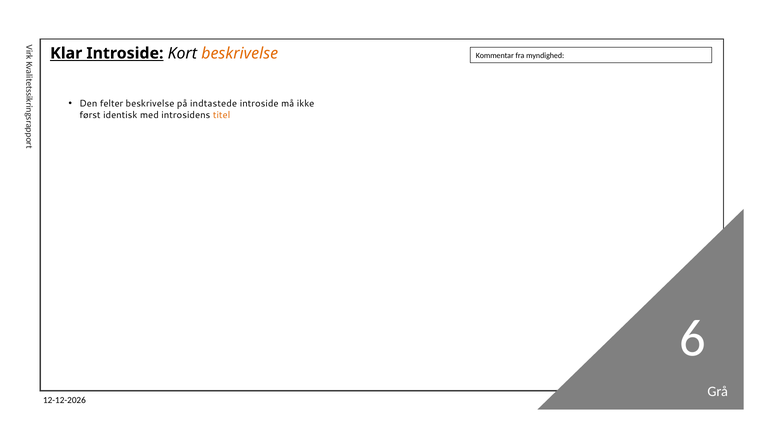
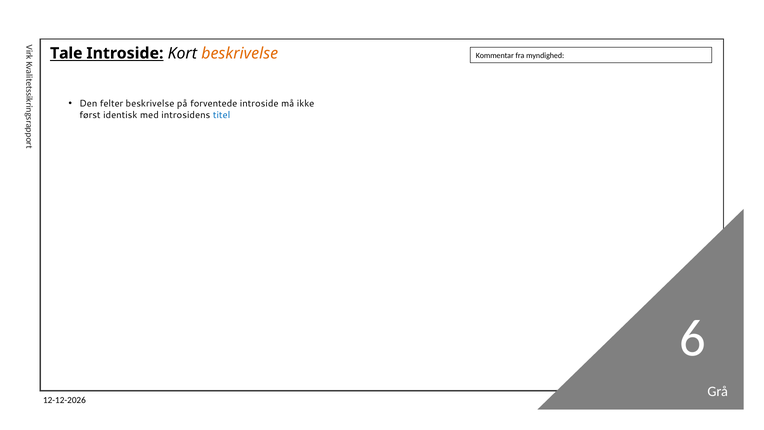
Klar: Klar -> Tale
indtastede: indtastede -> forventede
titel colour: orange -> blue
